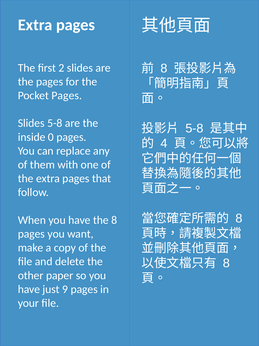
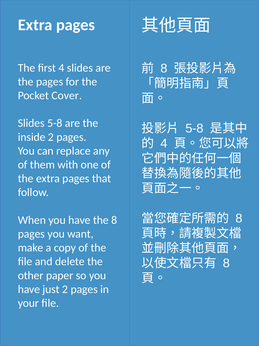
first 2: 2 -> 4
Pocket Pages: Pages -> Cover
inside 0: 0 -> 2
just 9: 9 -> 2
